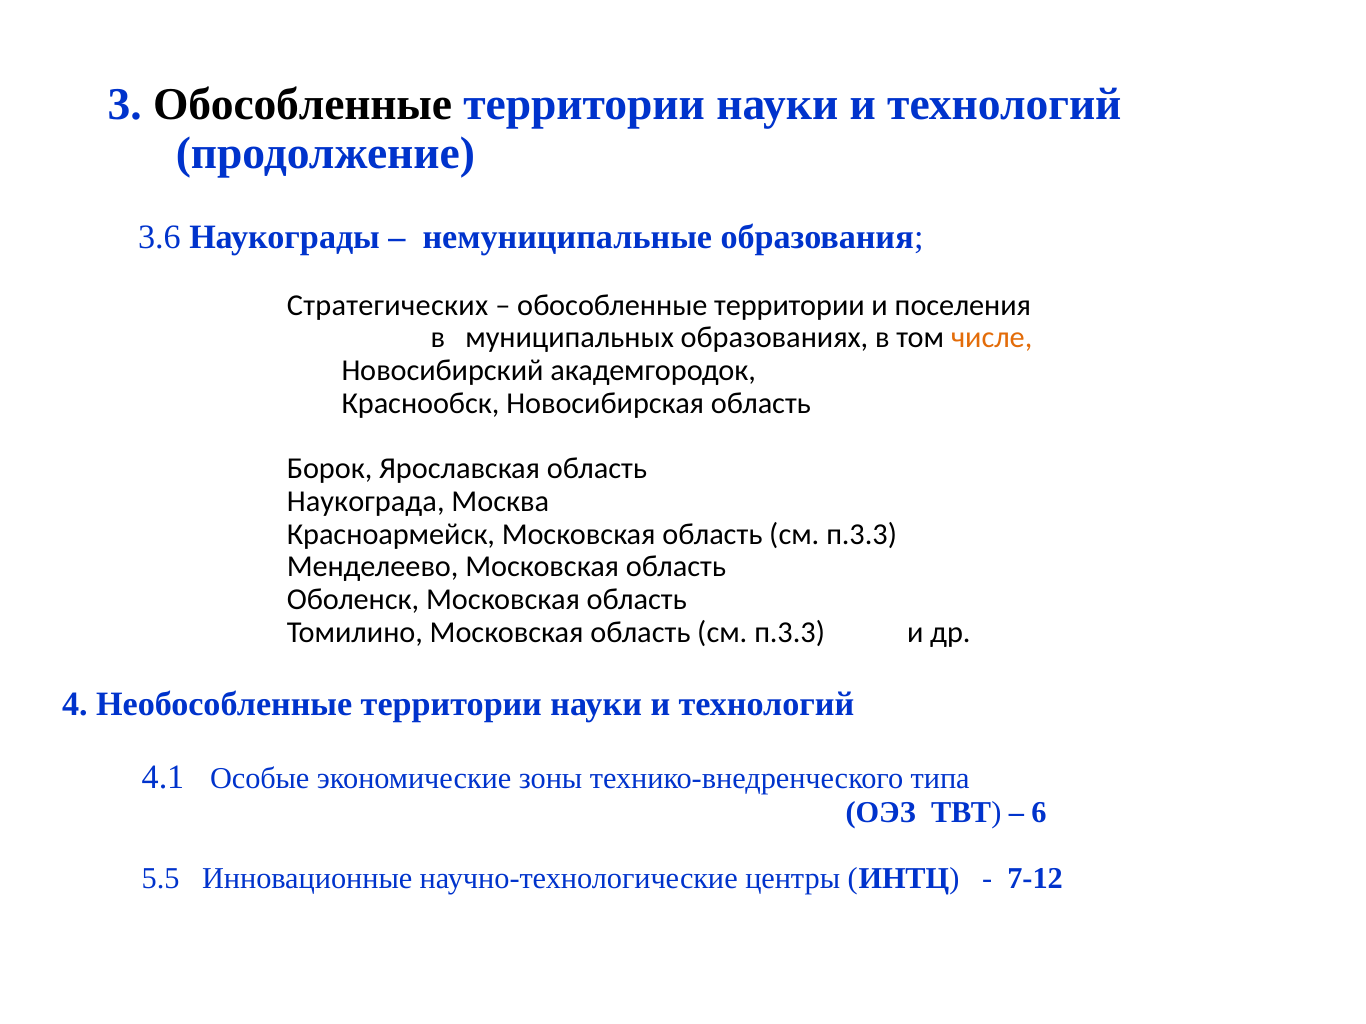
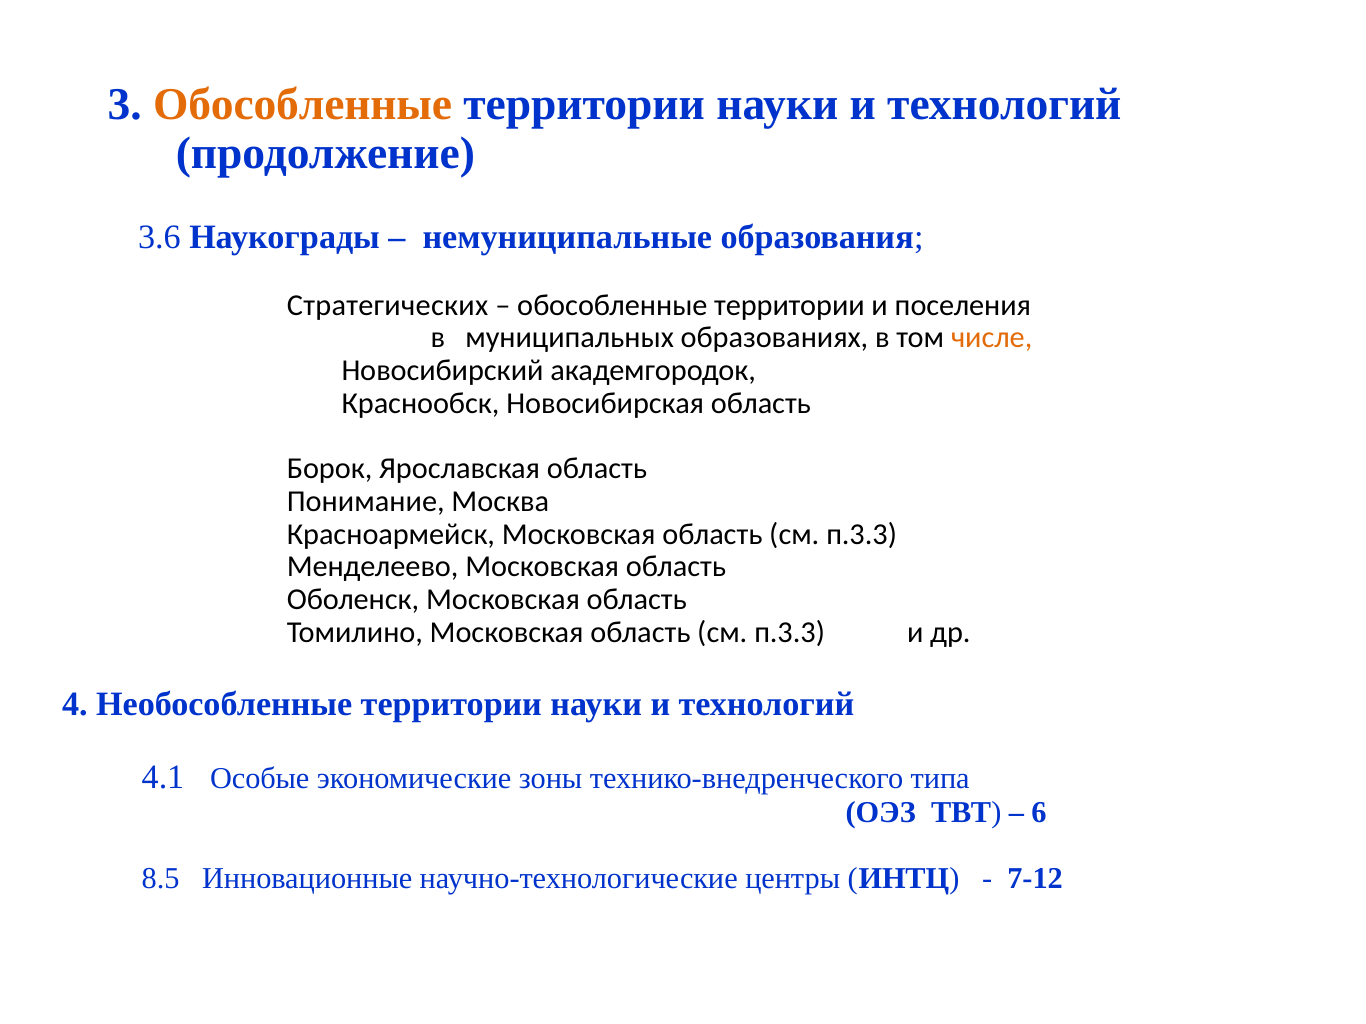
Обособленные at (303, 104) colour: black -> orange
Наукограда: Наукограда -> Понимание
5.5: 5.5 -> 8.5
